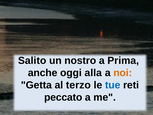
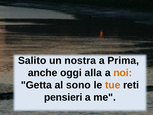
nostro: nostro -> nostra
terzo: terzo -> sono
tue colour: blue -> orange
peccato: peccato -> pensieri
